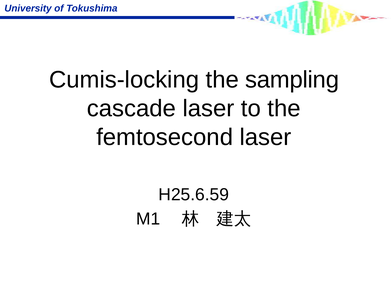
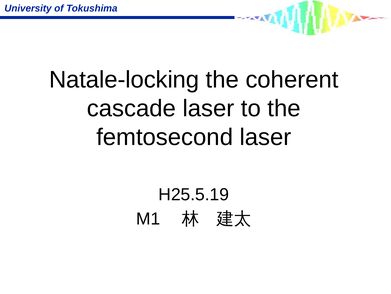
Cumis-locking: Cumis-locking -> Natale-locking
sampling: sampling -> coherent
H25.6.59: H25.6.59 -> H25.5.19
